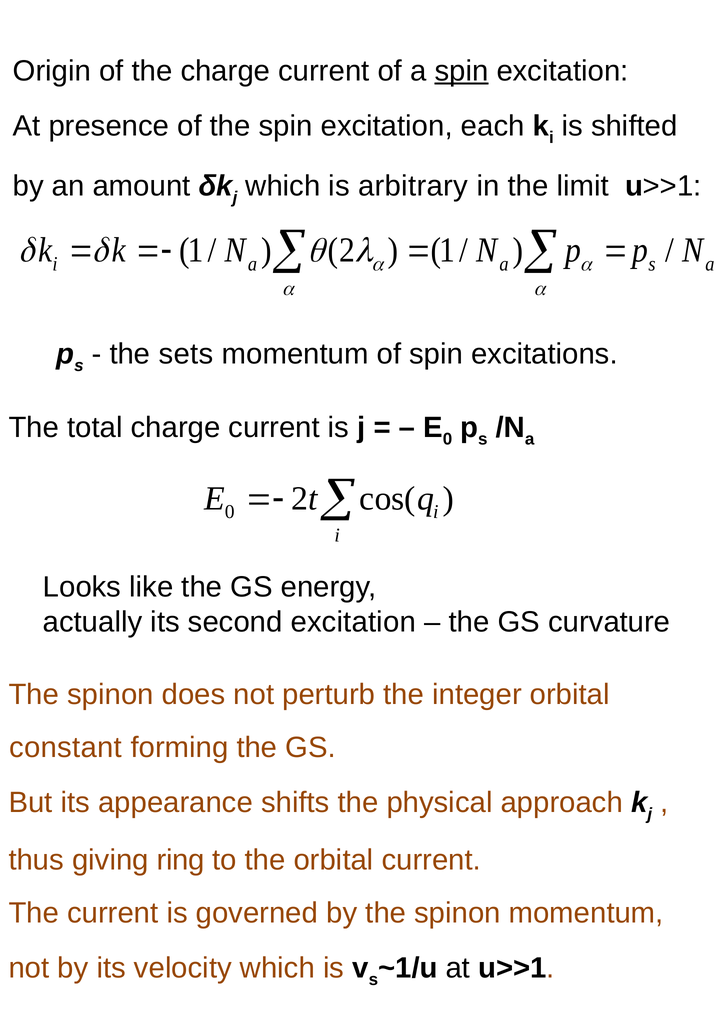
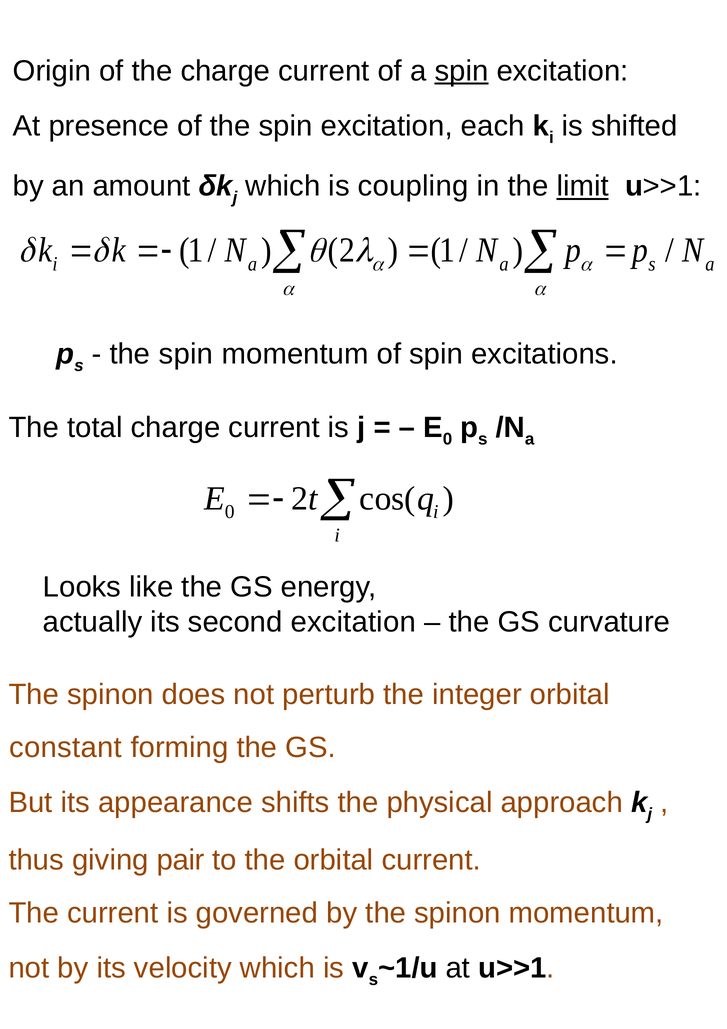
arbitrary: arbitrary -> coupling
limit underline: none -> present
sets at (186, 354): sets -> spin
ring: ring -> pair
